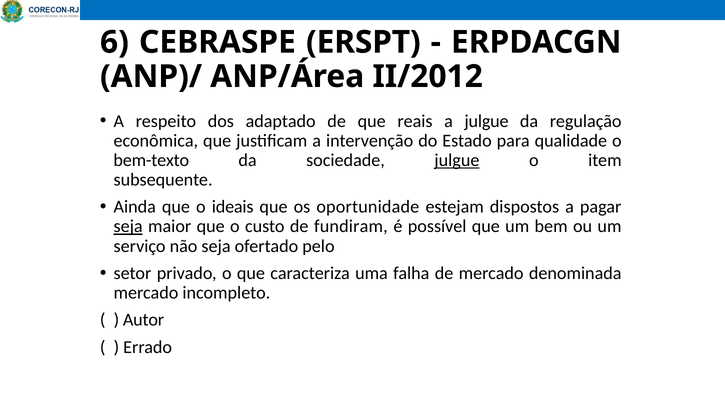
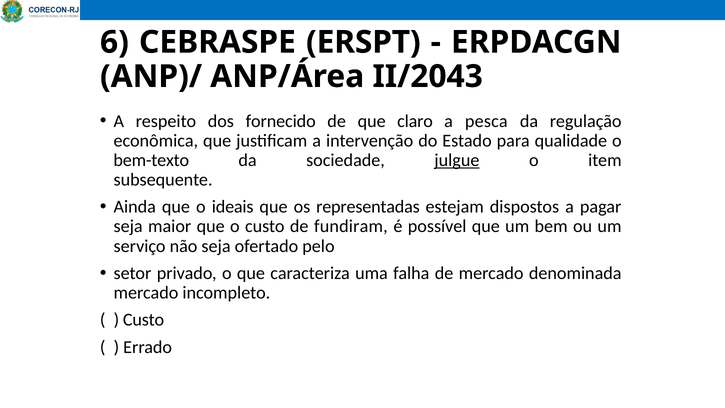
II/2012: II/2012 -> II/2043
adaptado: adaptado -> fornecido
reais: reais -> claro
a julgue: julgue -> pesca
oportunidade: oportunidade -> representadas
seja at (128, 226) underline: present -> none
Autor at (144, 320): Autor -> Custo
